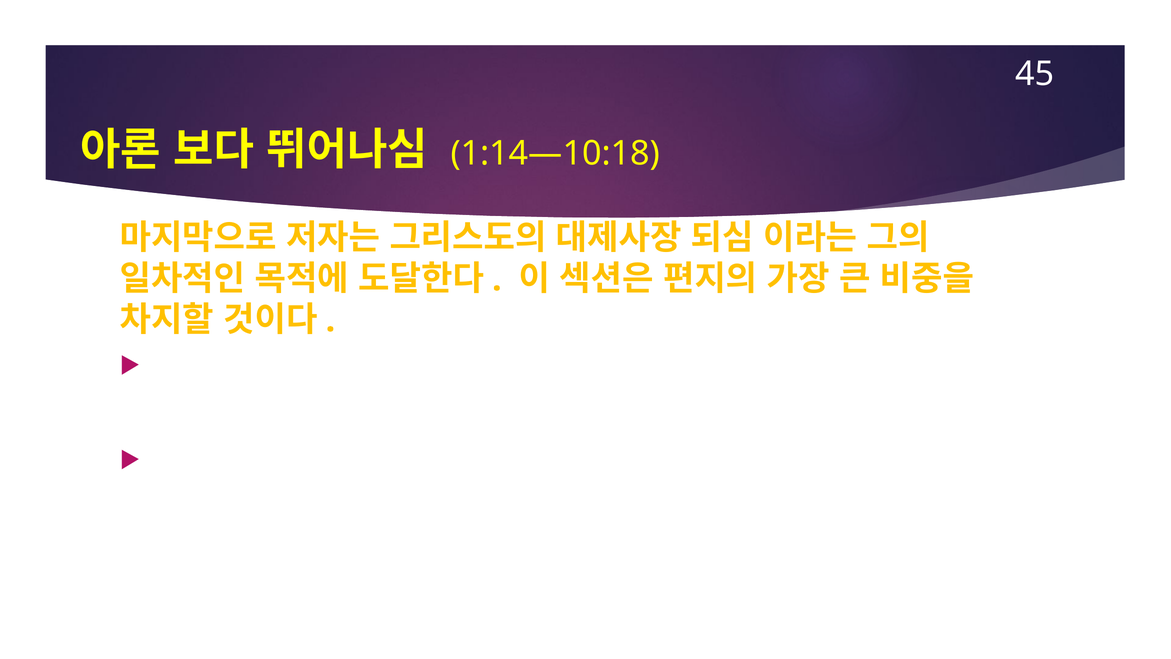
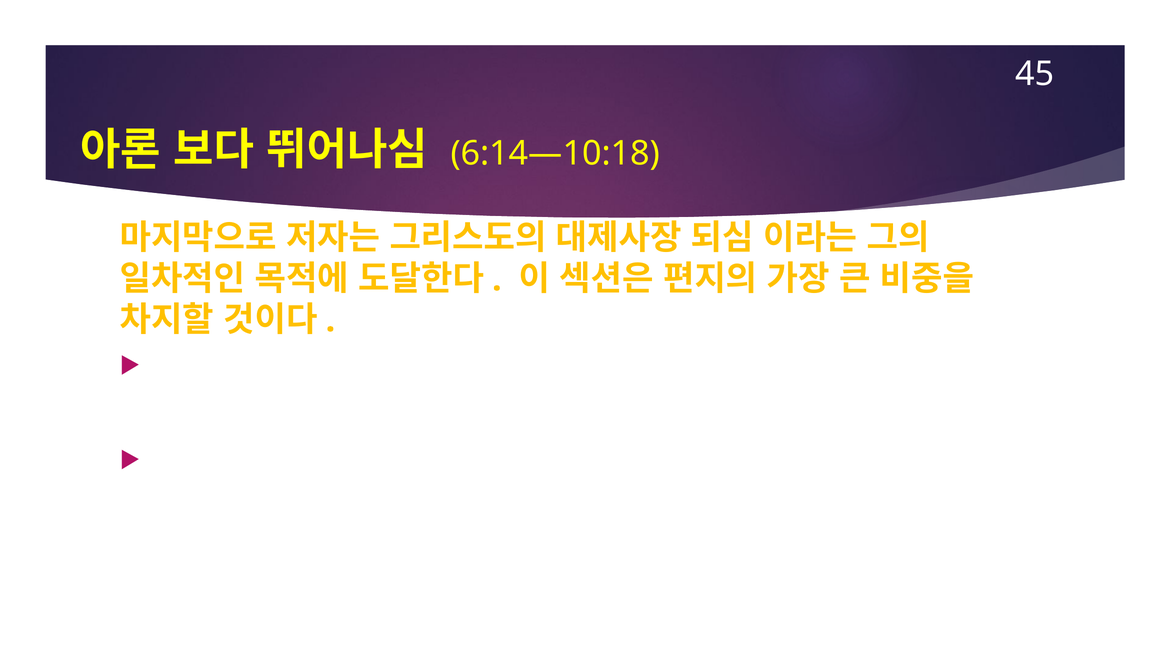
1:14—10:18: 1:14—10:18 -> 6:14—10:18
